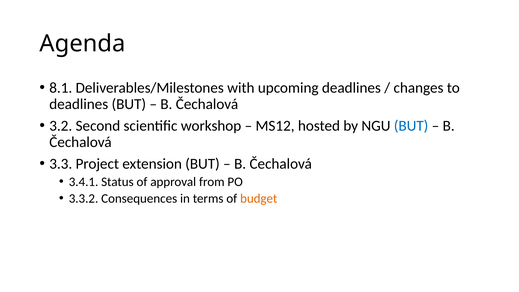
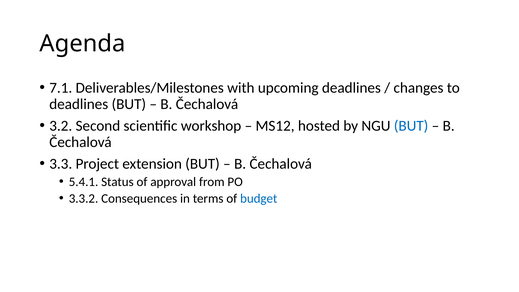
8.1: 8.1 -> 7.1
3.4.1: 3.4.1 -> 5.4.1
budget colour: orange -> blue
